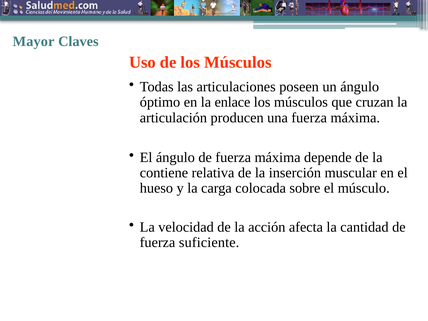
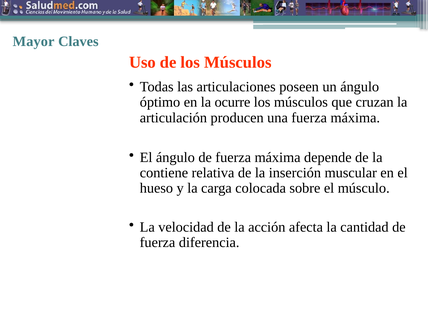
enlace: enlace -> ocurre
suficiente: suficiente -> diferencia
